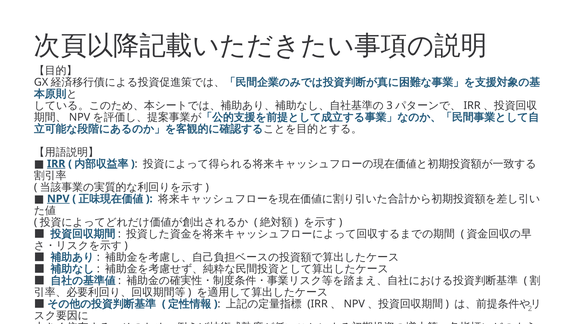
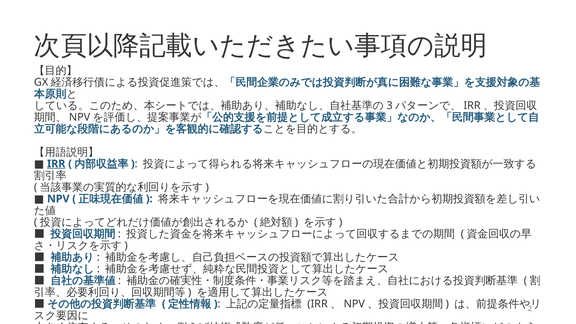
NPV underline: present -> none
